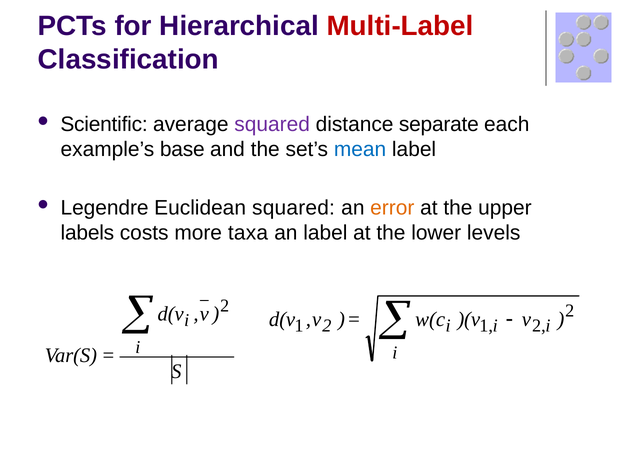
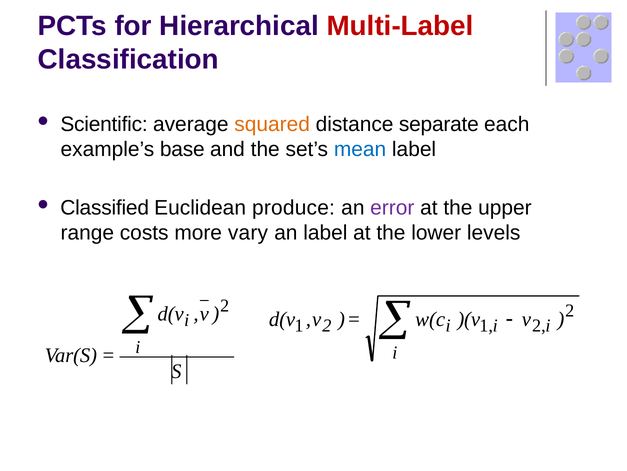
squared at (272, 124) colour: purple -> orange
Legendre: Legendre -> Classified
Euclidean squared: squared -> produce
error colour: orange -> purple
labels: labels -> range
taxa: taxa -> vary
